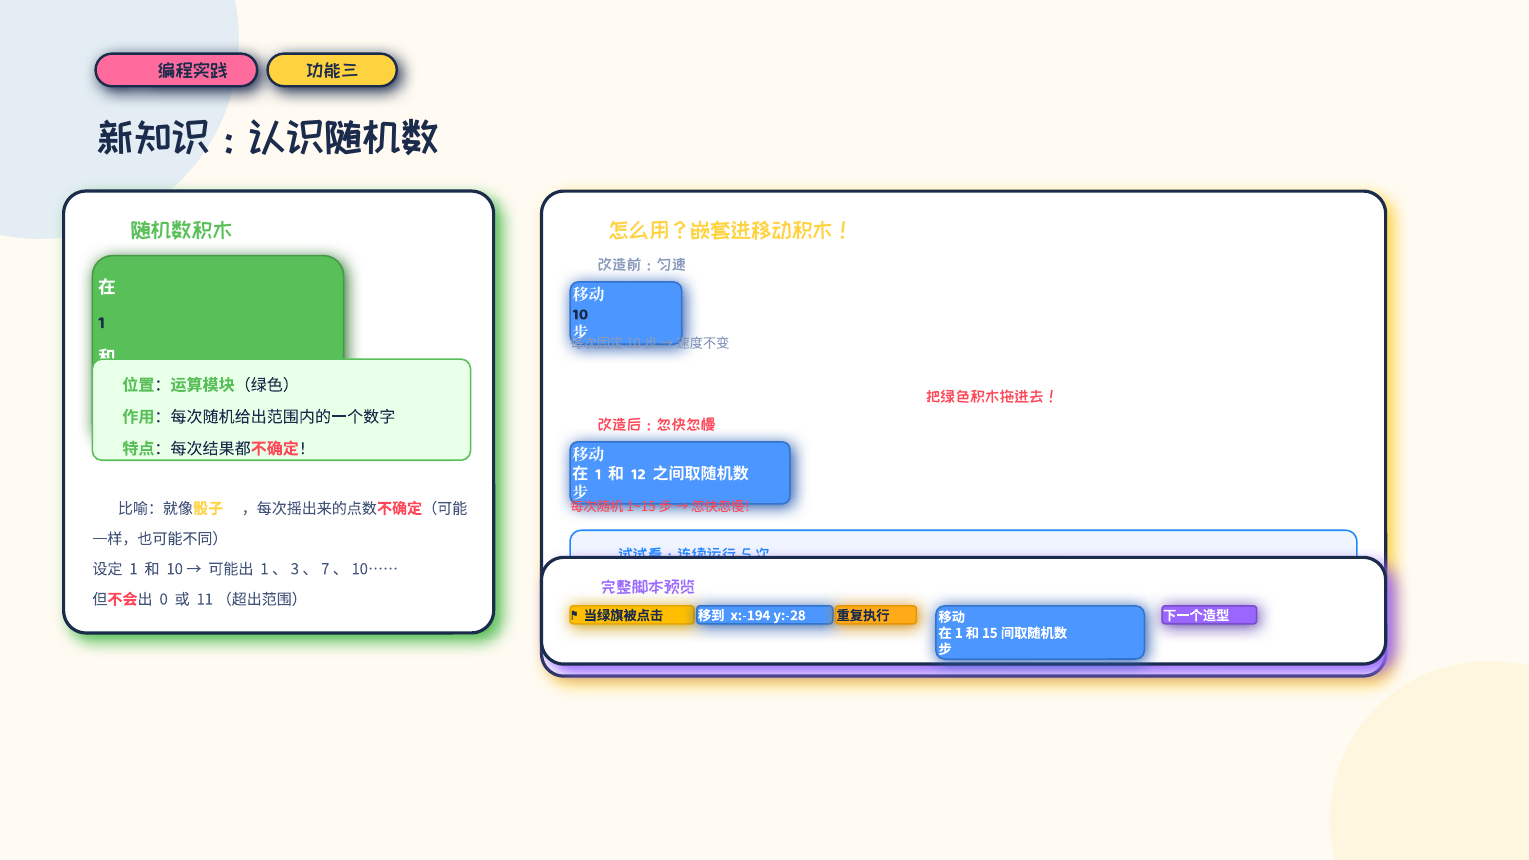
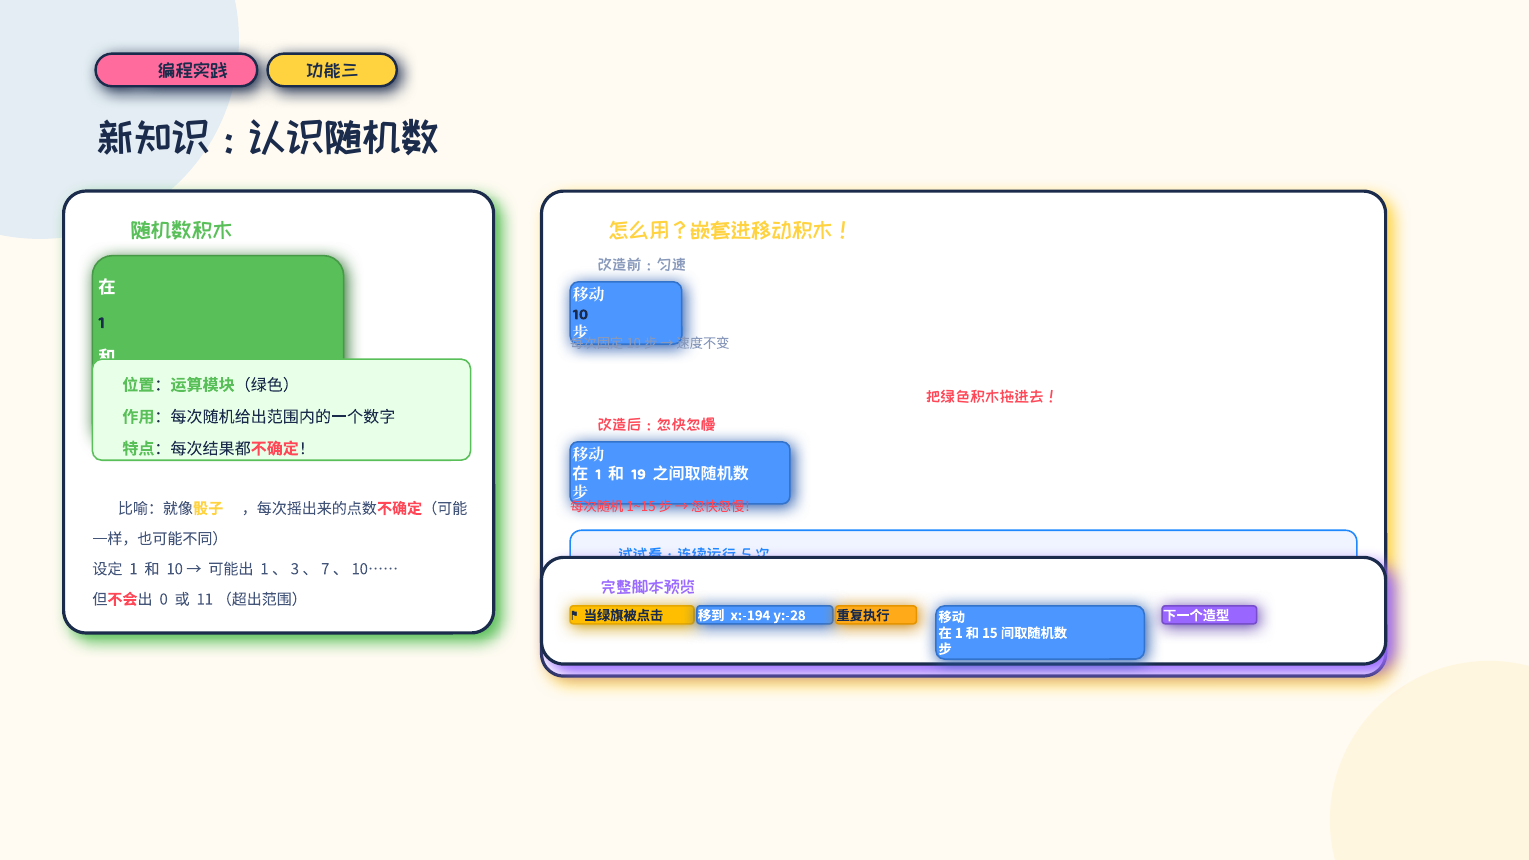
12: 12 -> 19
